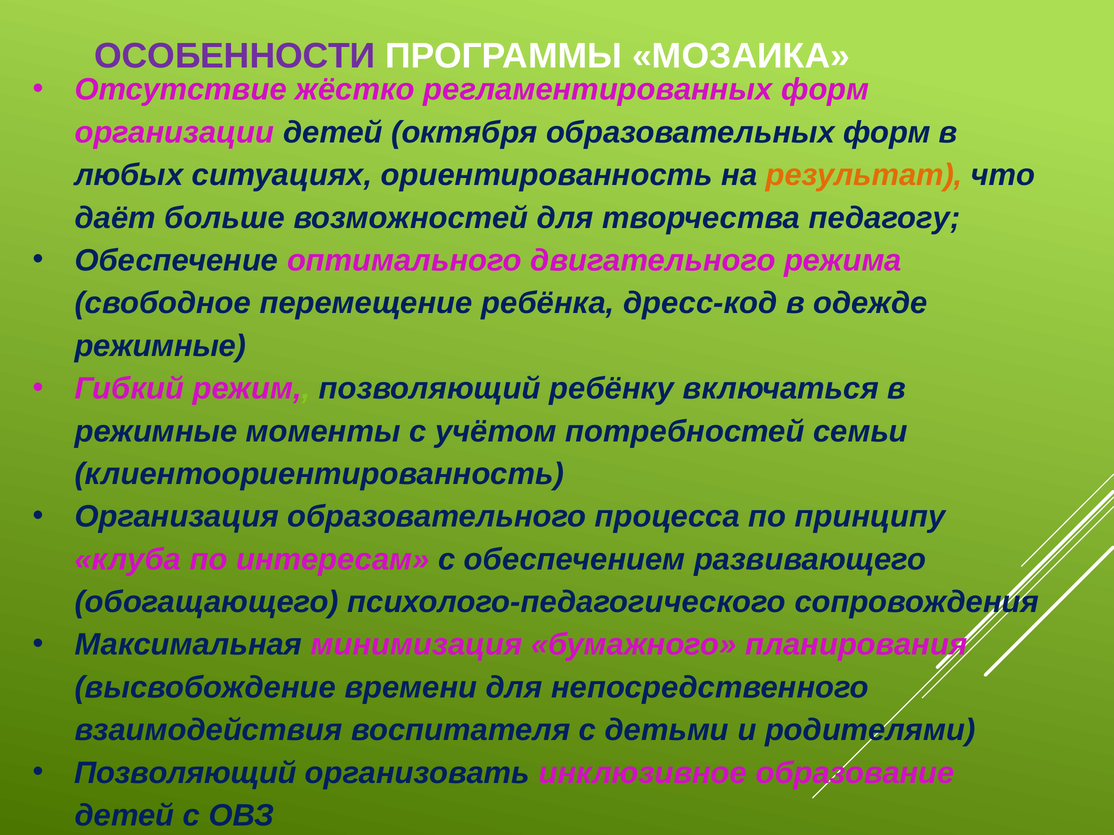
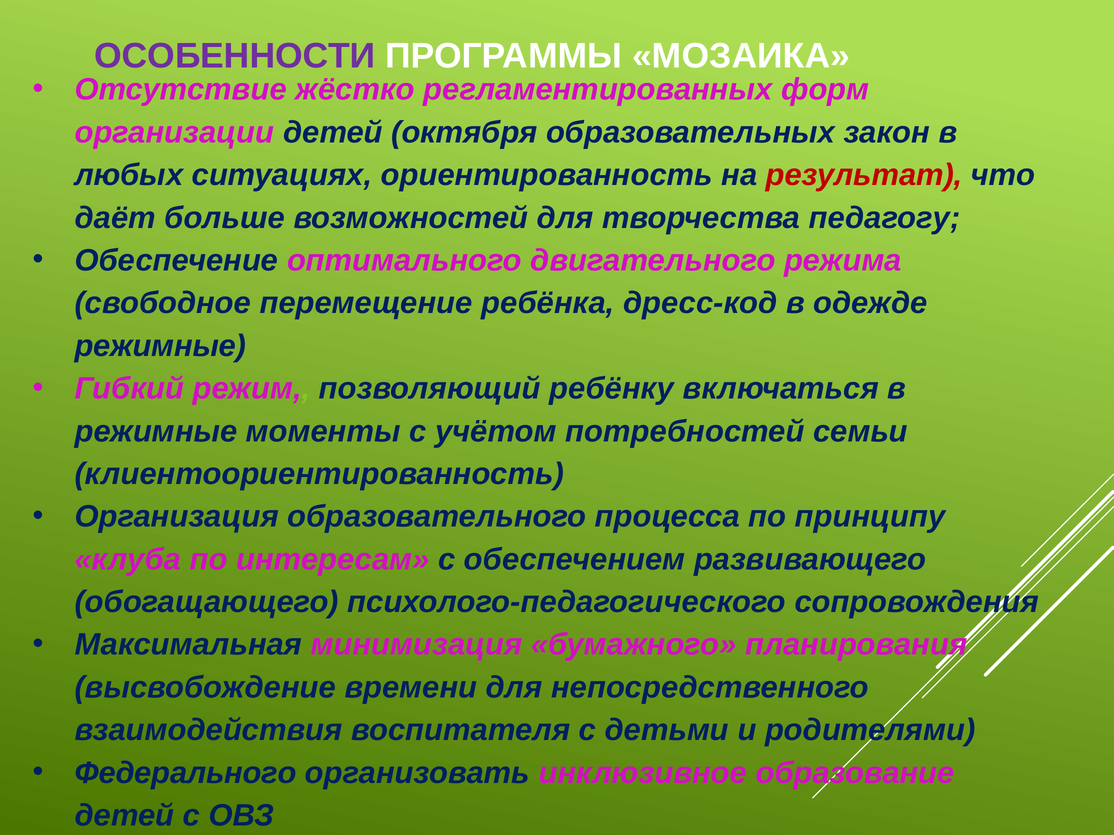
образовательных форм: форм -> закон
результат colour: orange -> red
Позволяющий at (186, 773): Позволяющий -> Федерального
